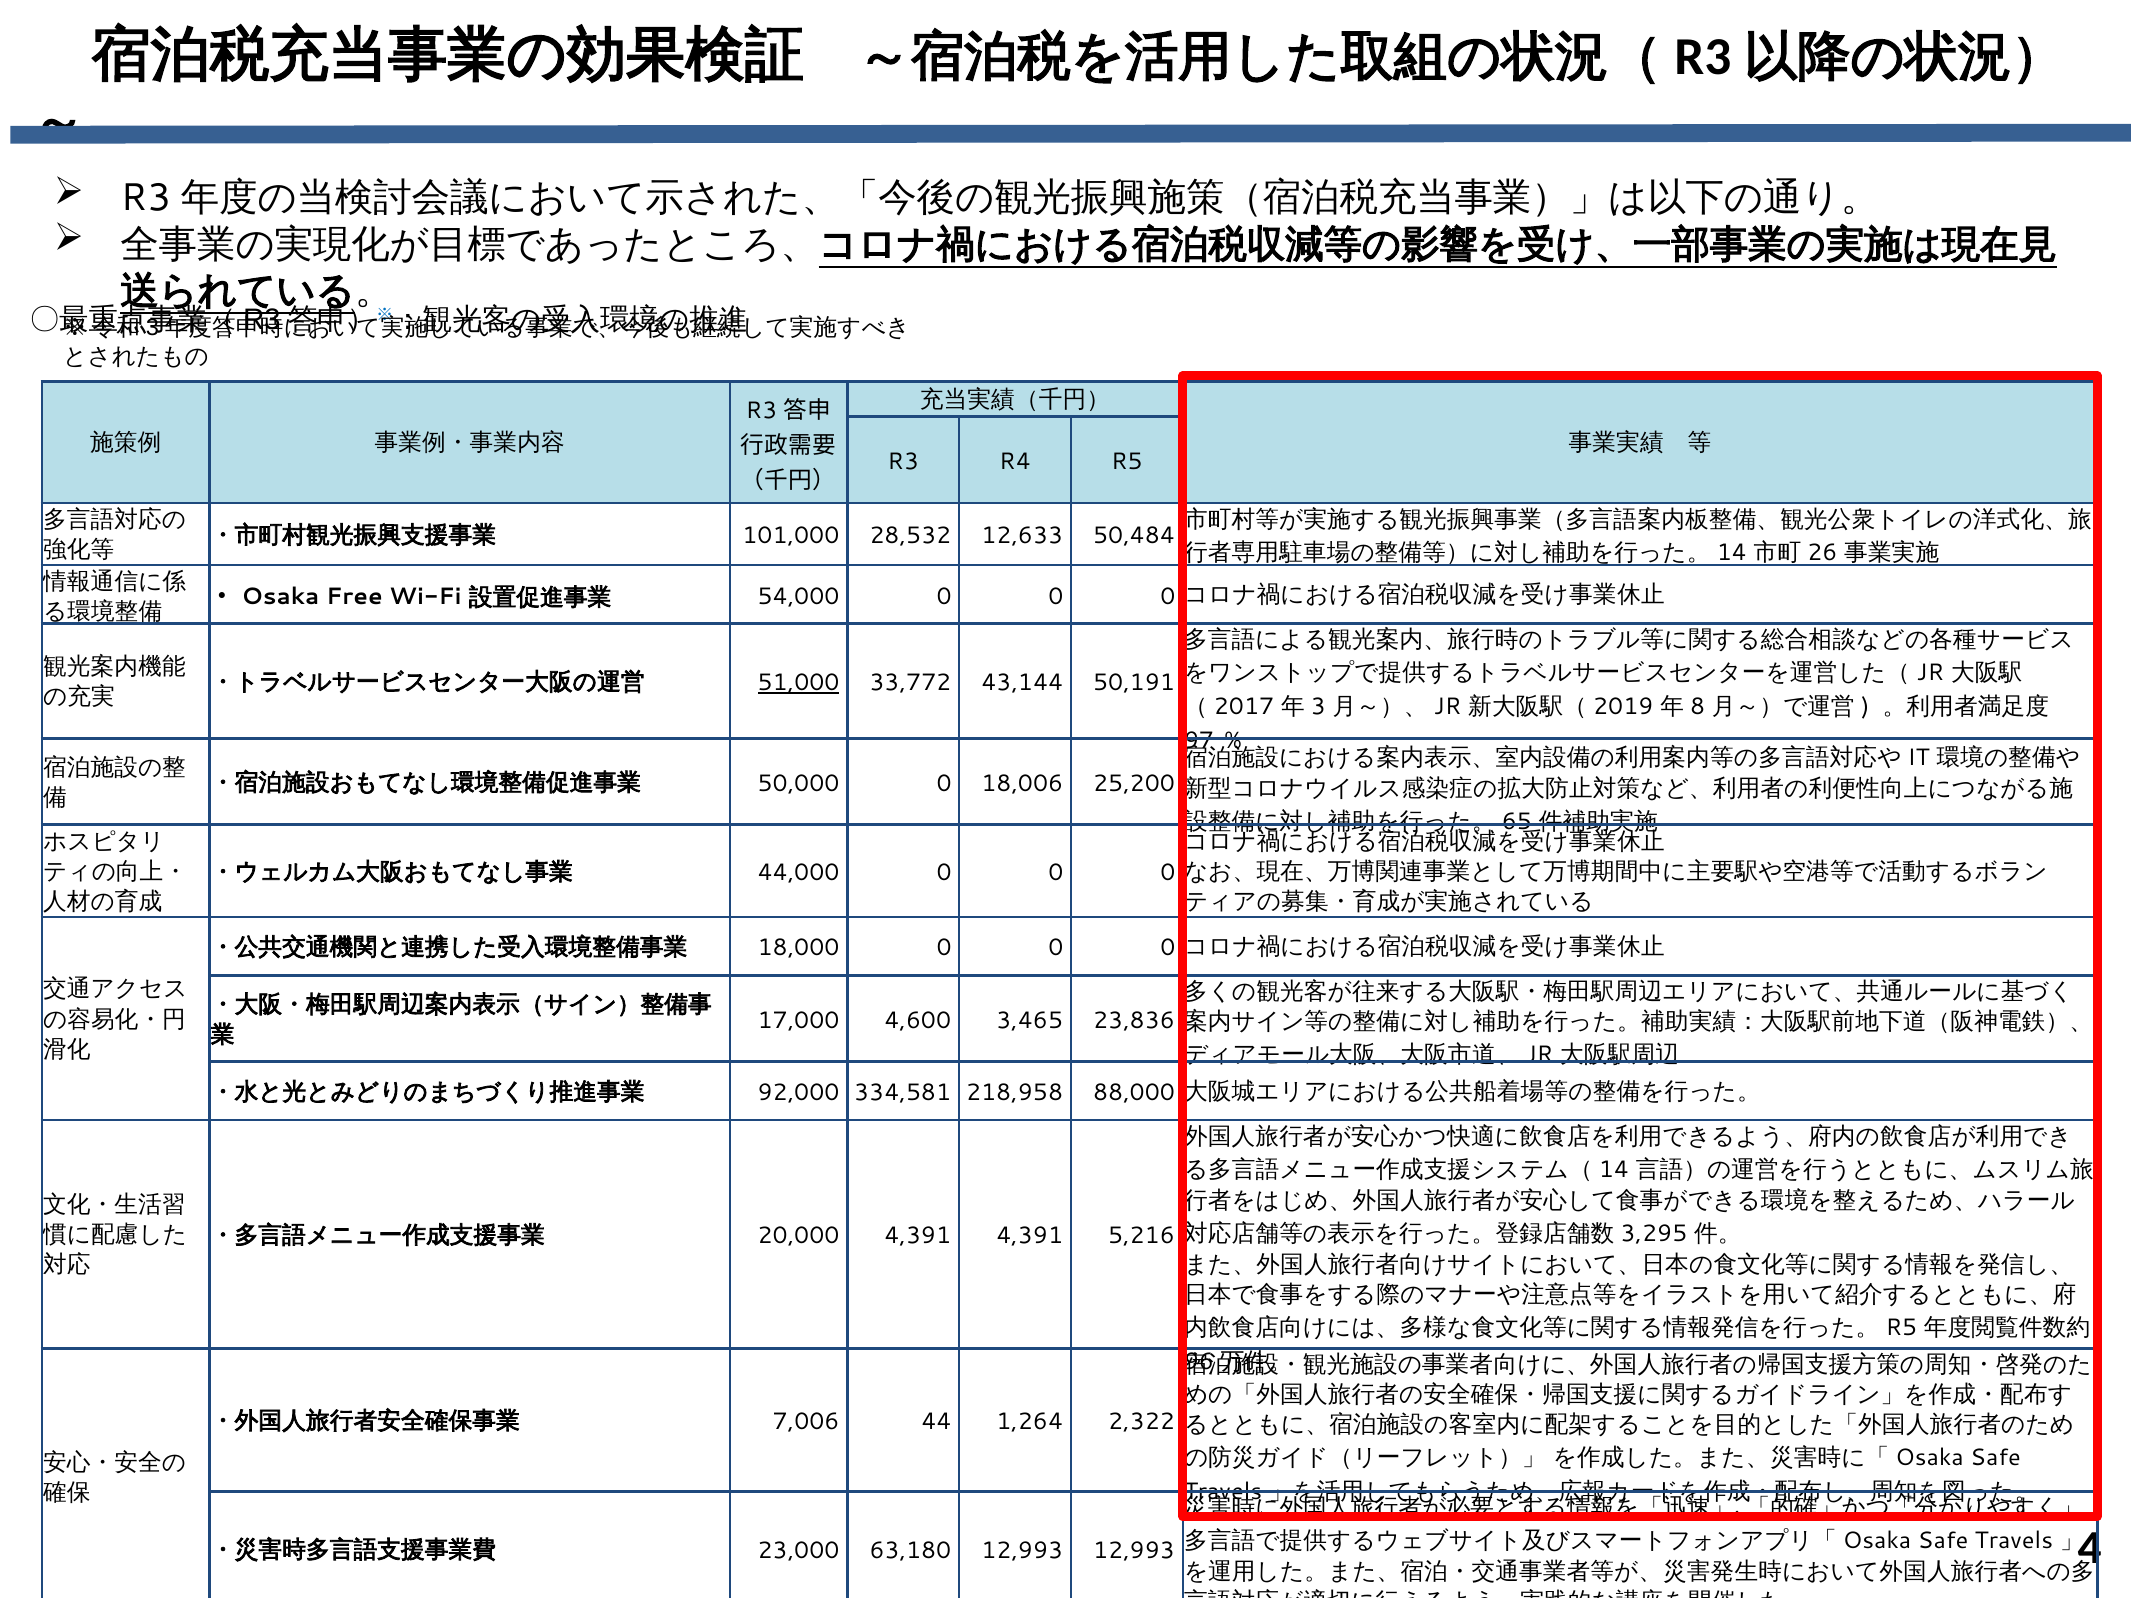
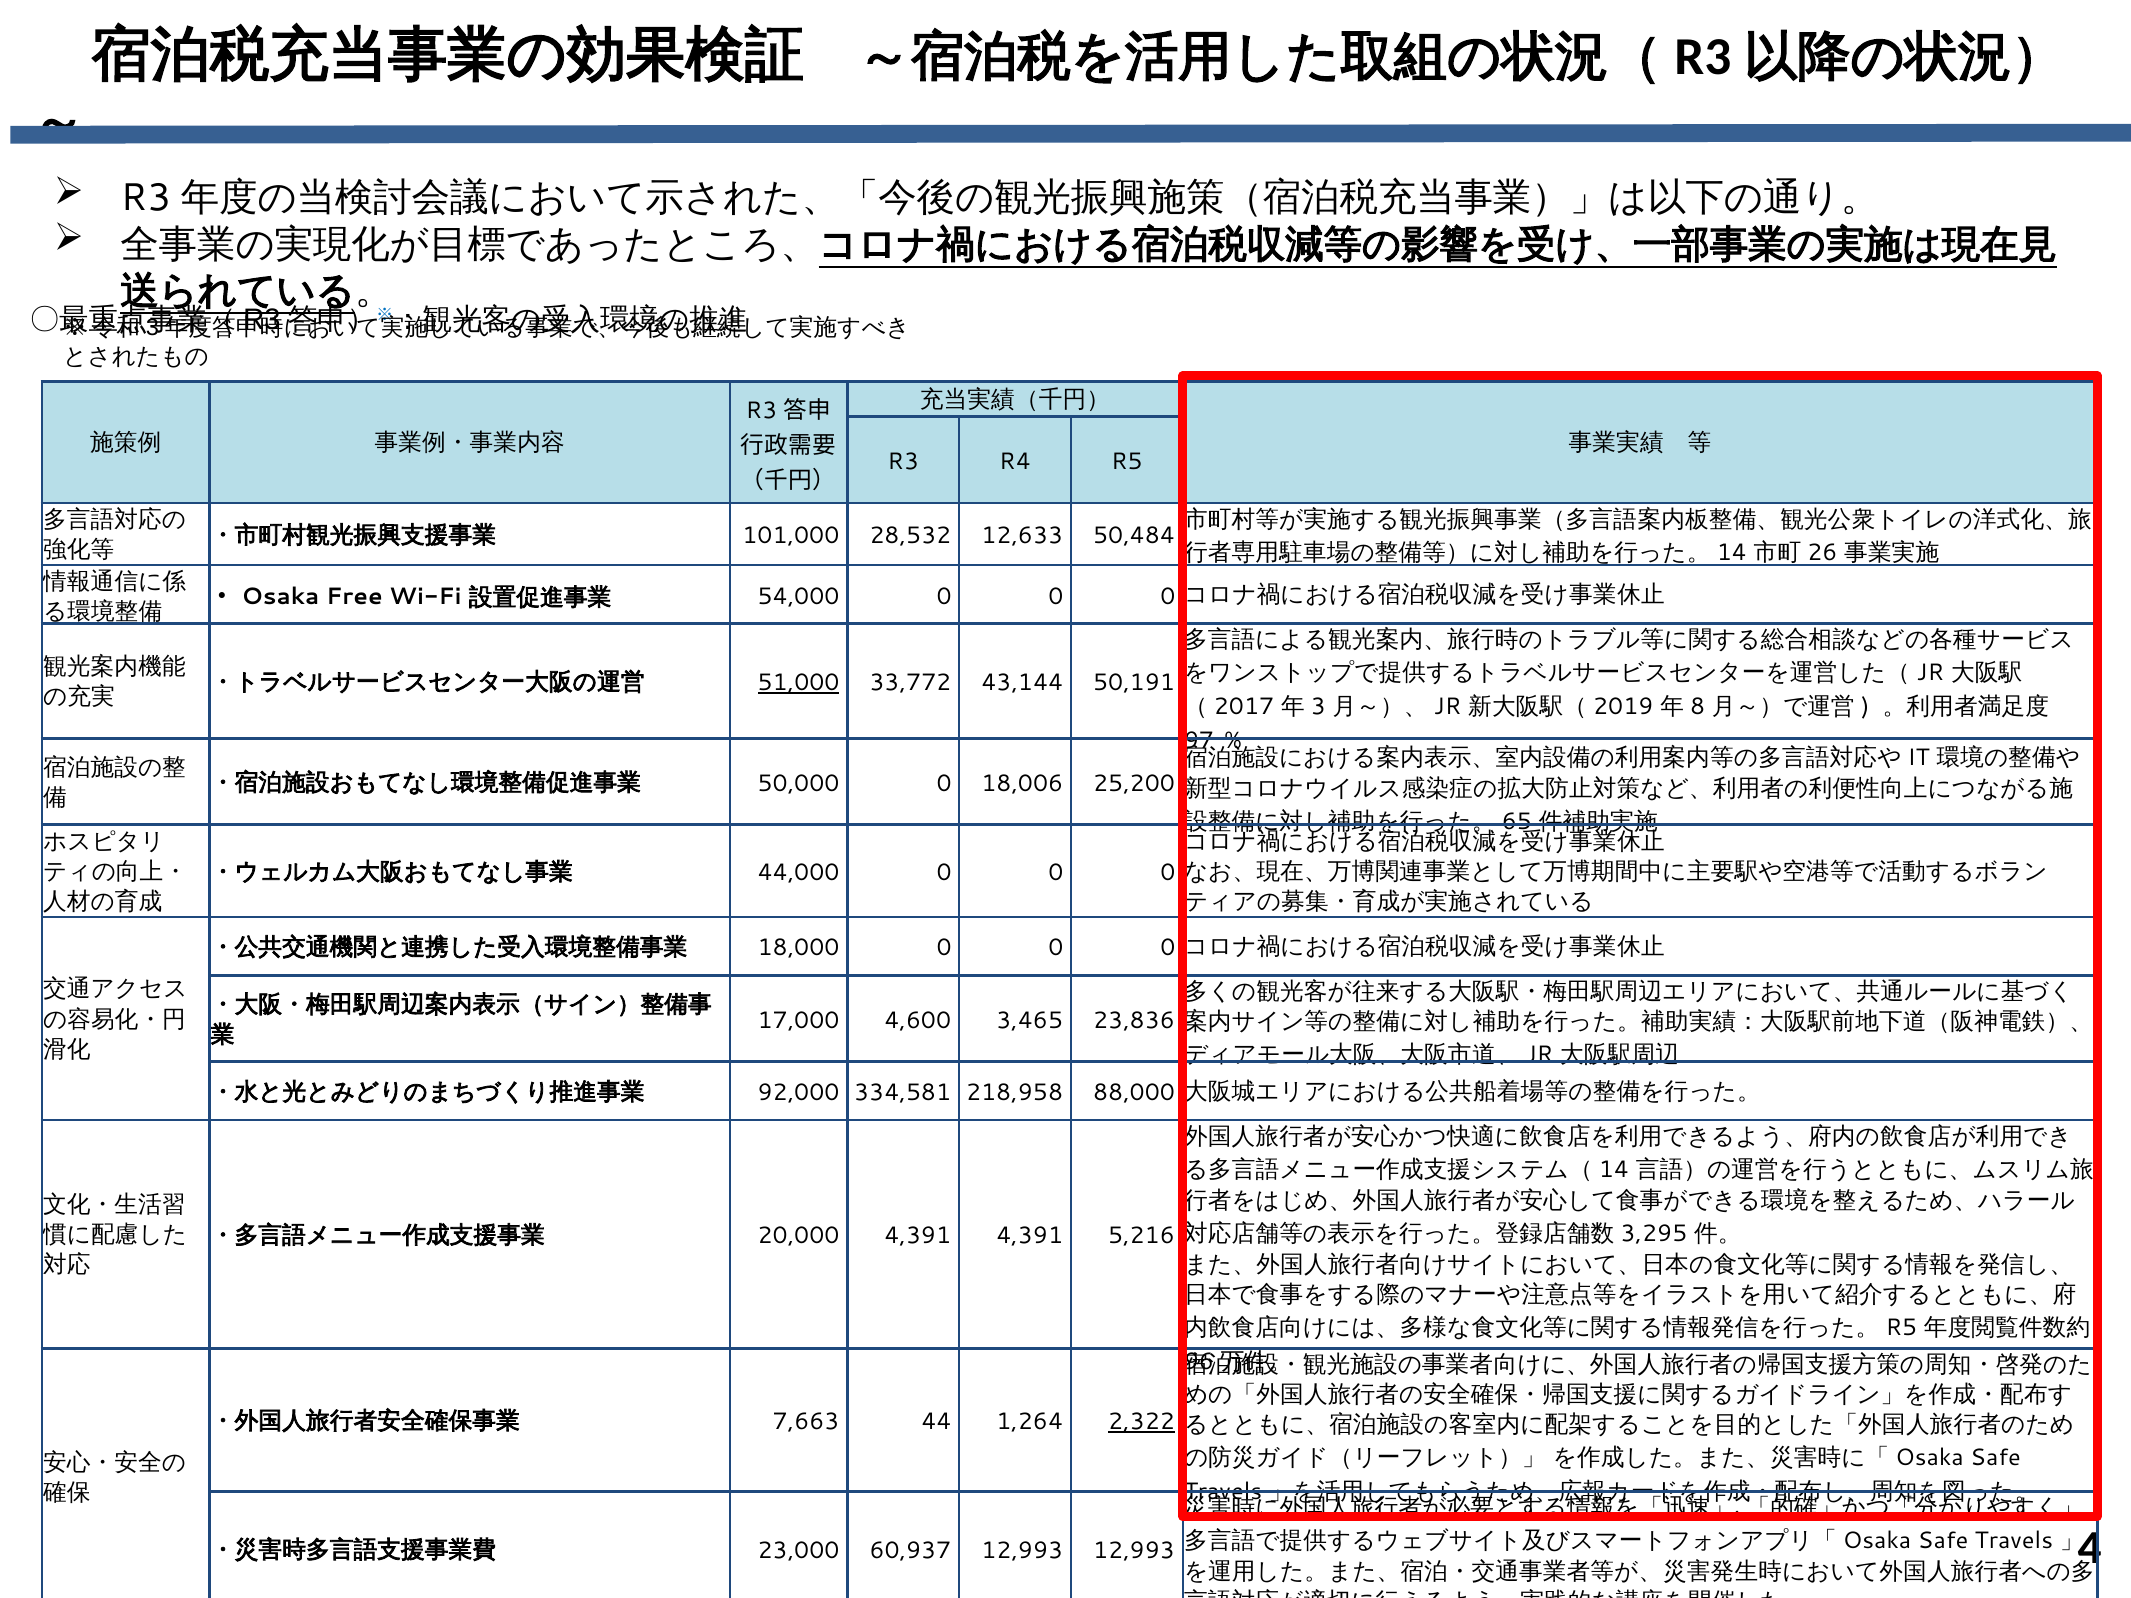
7,006: 7,006 -> 7,663
2,322 underline: none -> present
63,180: 63,180 -> 60,937
